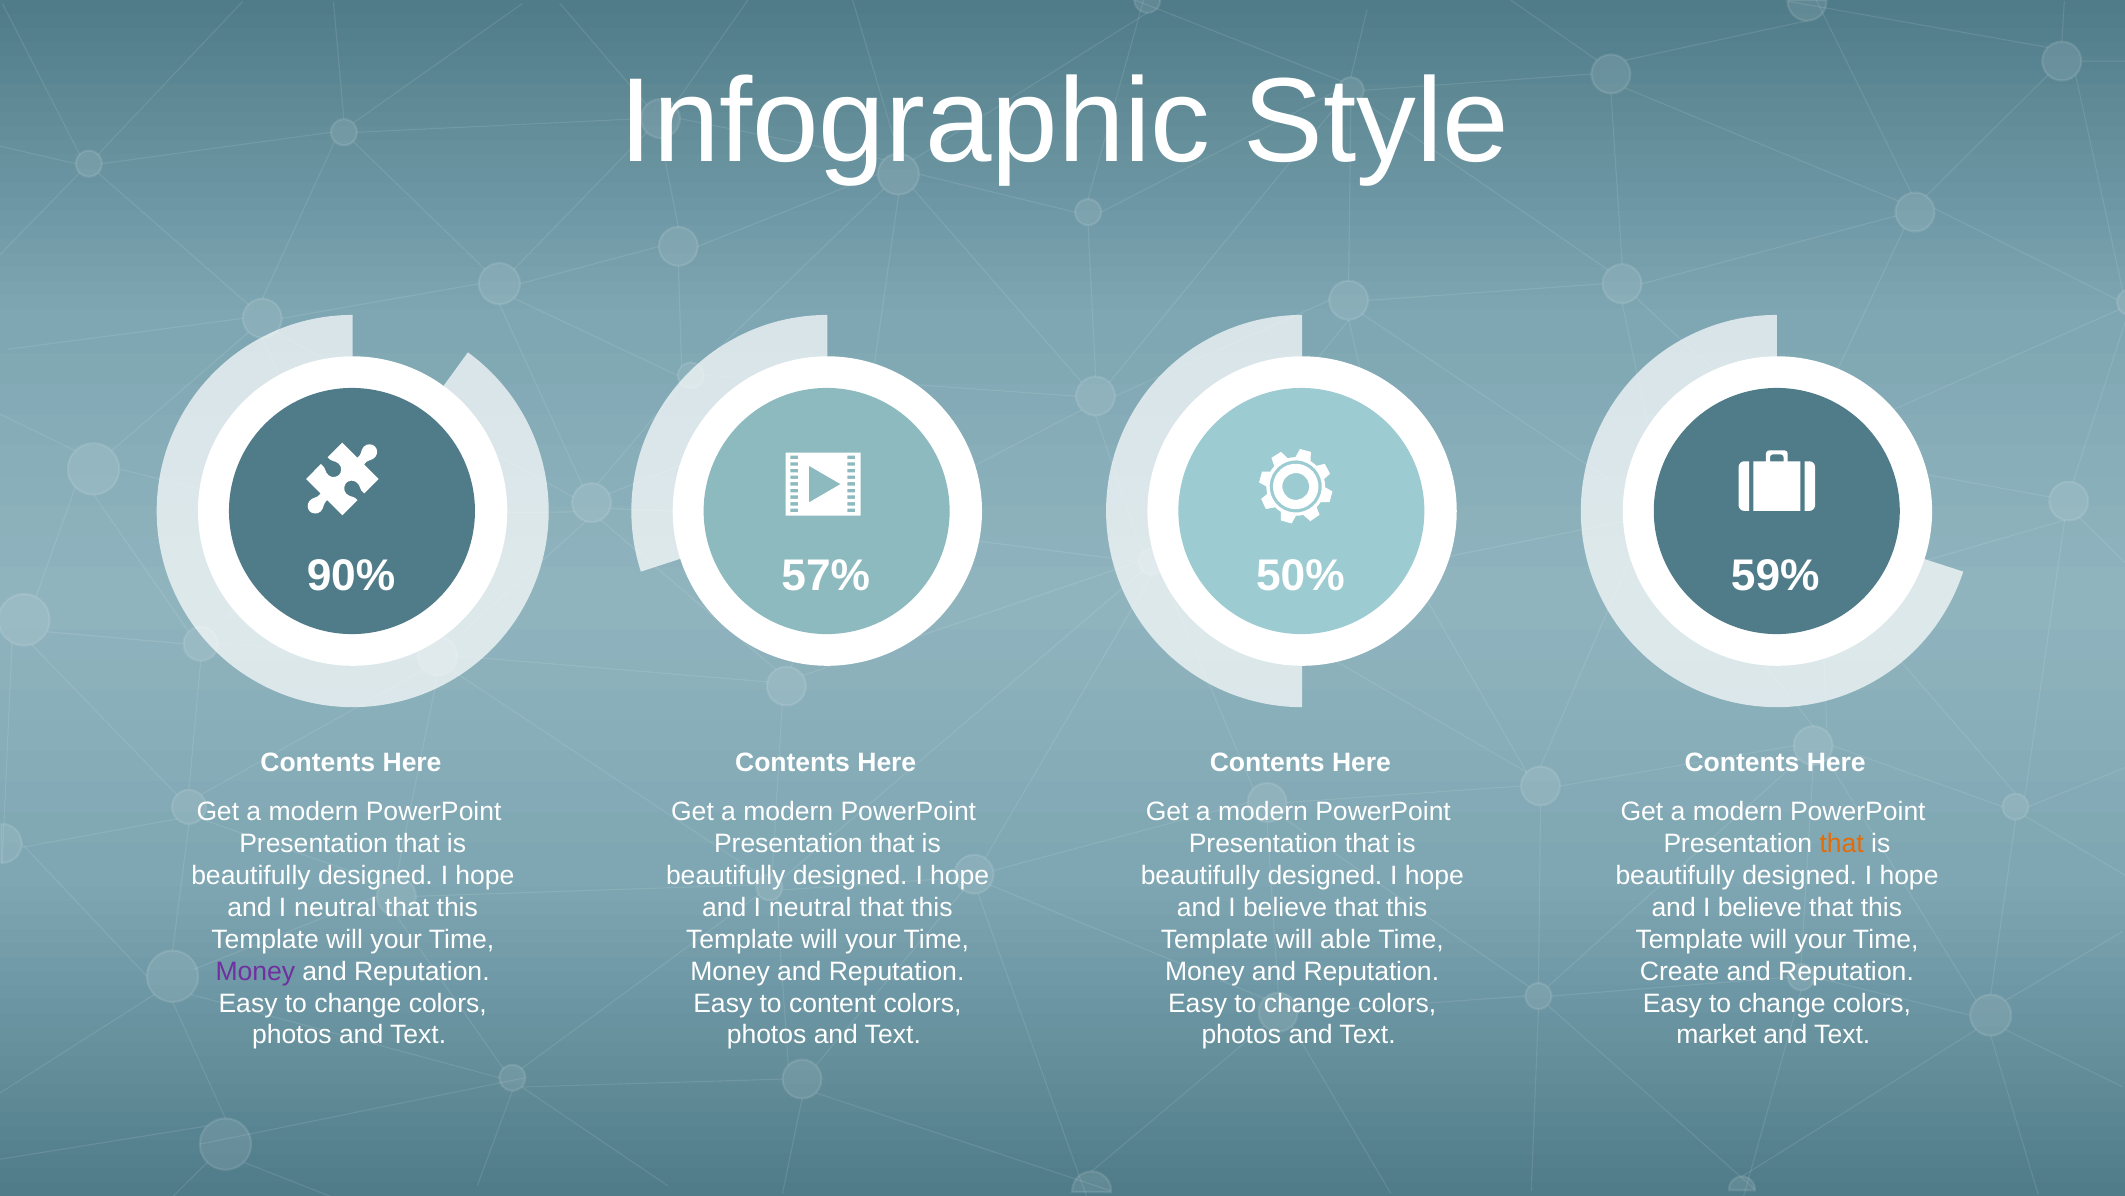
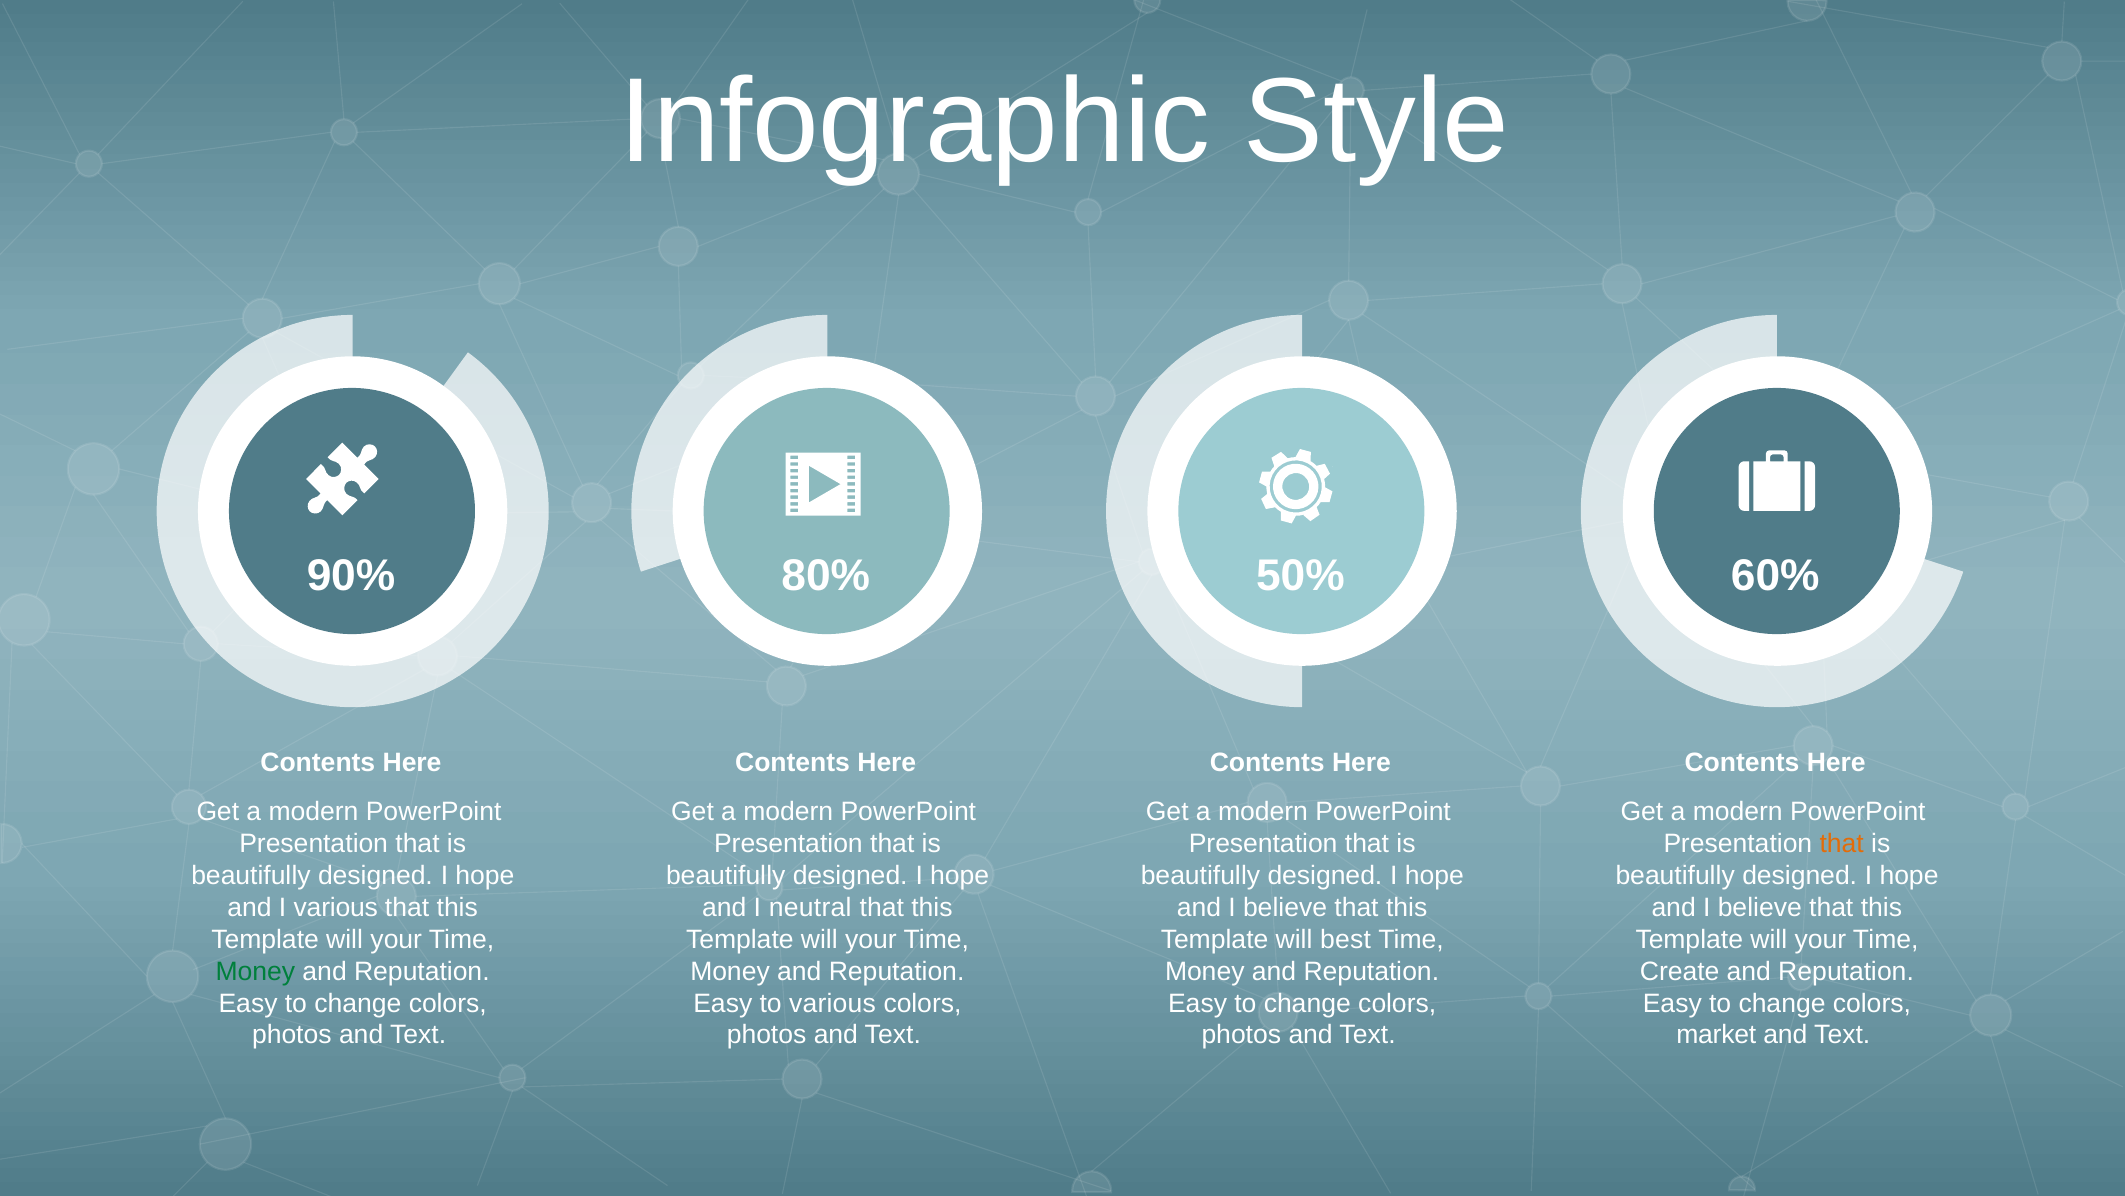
57%: 57% -> 80%
59%: 59% -> 60%
neutral at (336, 907): neutral -> various
able: able -> best
Money at (255, 971) colour: purple -> green
to content: content -> various
